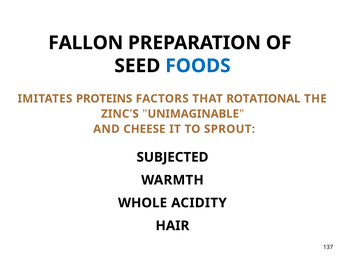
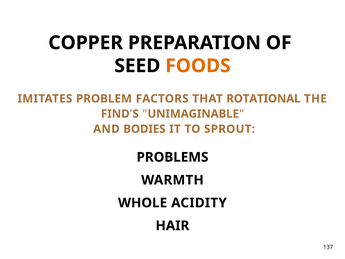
FALLON: FALLON -> COPPER
FOODS colour: blue -> orange
PROTEINS: PROTEINS -> PROBLEM
ZINC: ZINC -> FIND
CHEESE: CHEESE -> BODIES
SUBJECTED: SUBJECTED -> PROBLEMS
